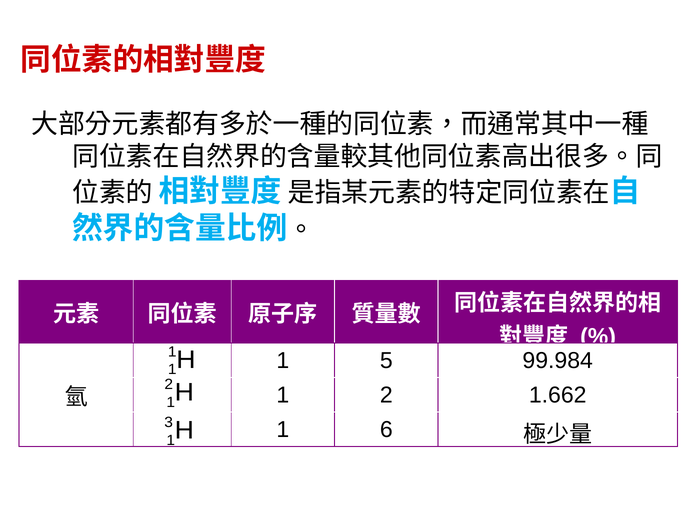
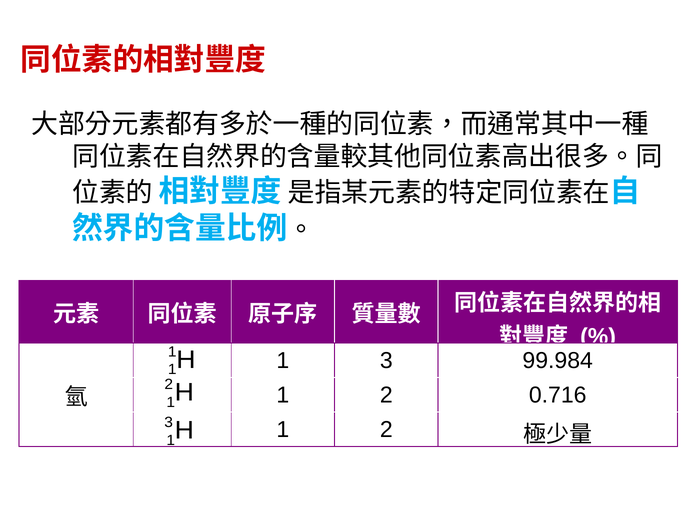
1 5: 5 -> 3
1.662: 1.662 -> 0.716
6 at (386, 430): 6 -> 2
